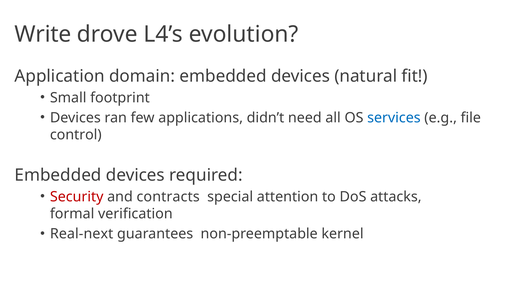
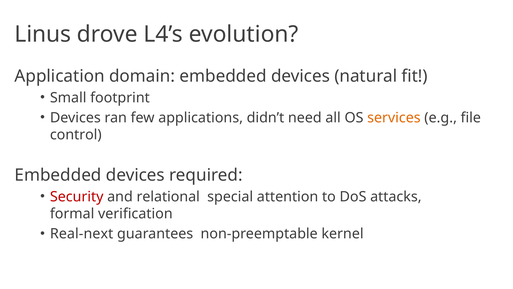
Write: Write -> Linus
services colour: blue -> orange
contracts: contracts -> relational
